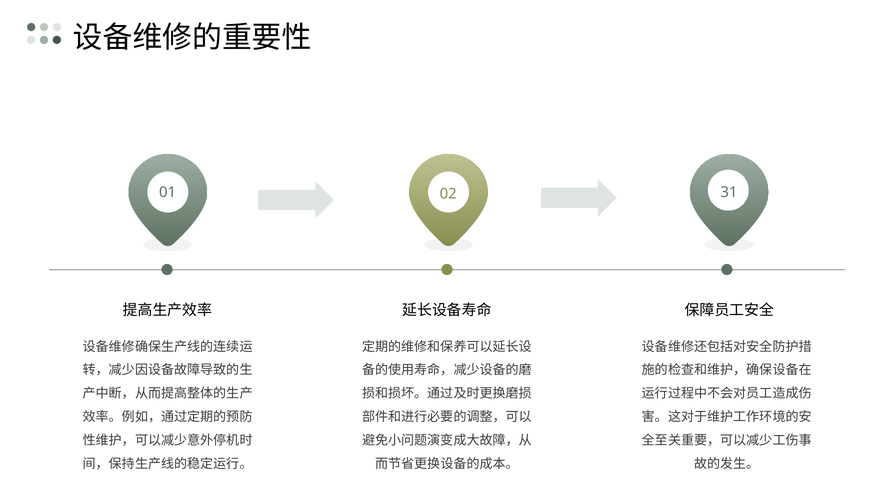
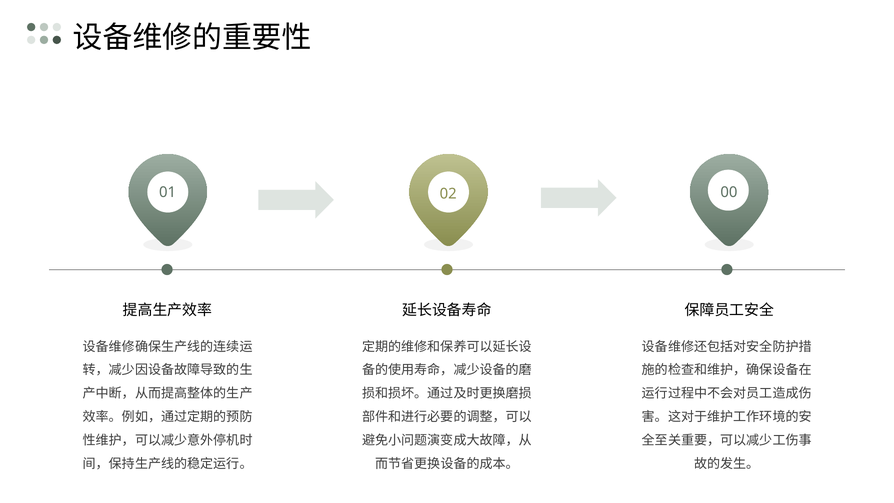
31: 31 -> 00
